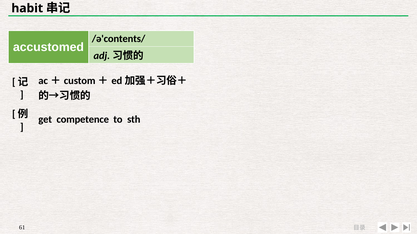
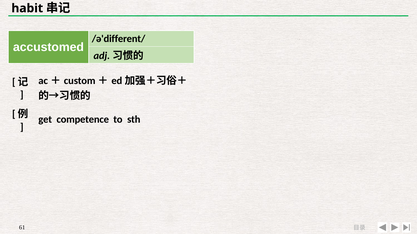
/ə'contents/: /ə'contents/ -> /ə'different/
